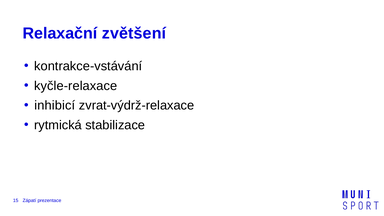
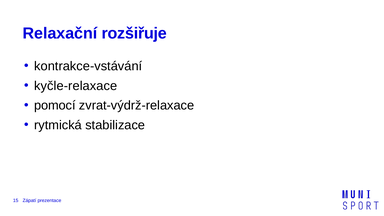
zvětšení: zvětšení -> rozšiřuje
inhibicí: inhibicí -> pomocí
